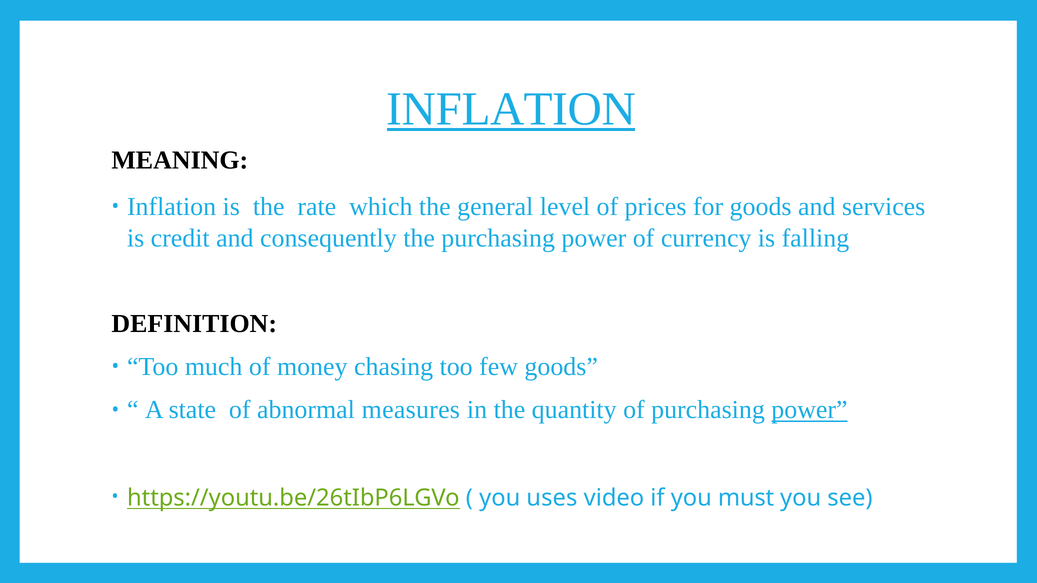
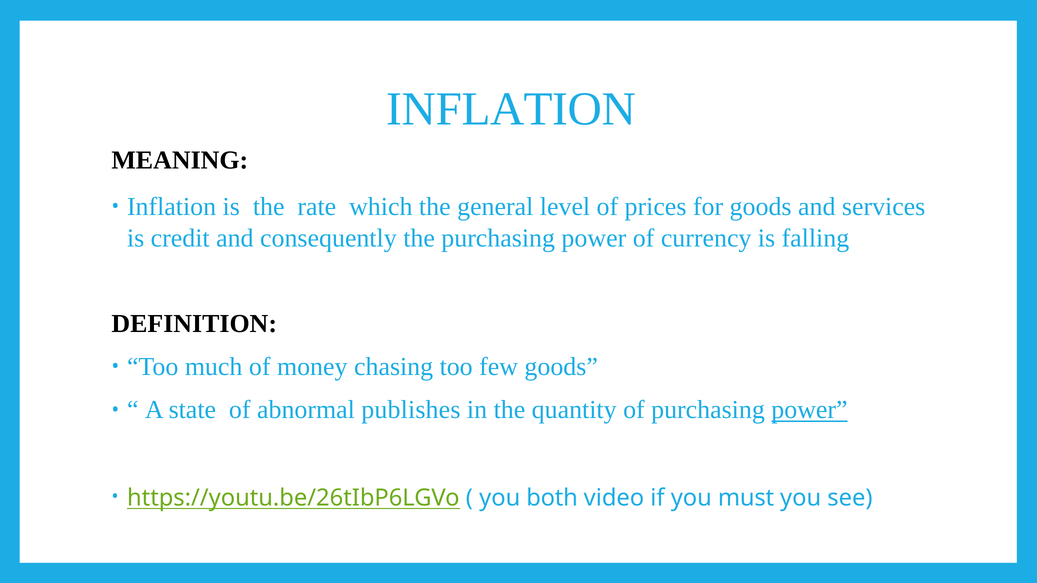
INFLATION at (511, 109) underline: present -> none
measures: measures -> publishes
uses: uses -> both
